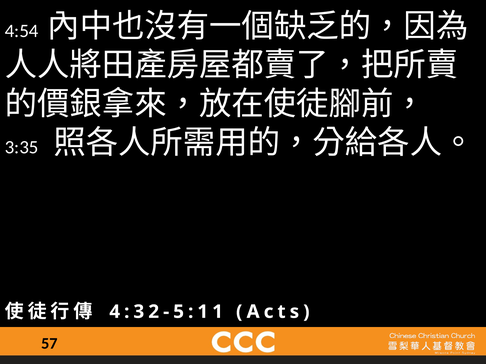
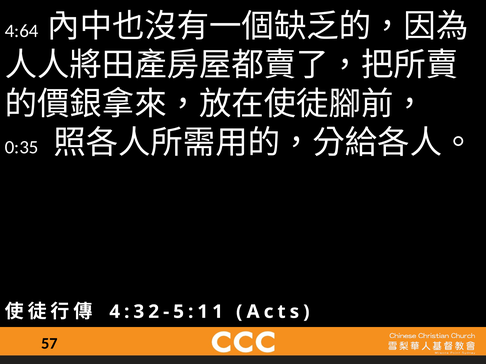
4:54: 4:54 -> 4:64
3:35: 3:35 -> 0:35
